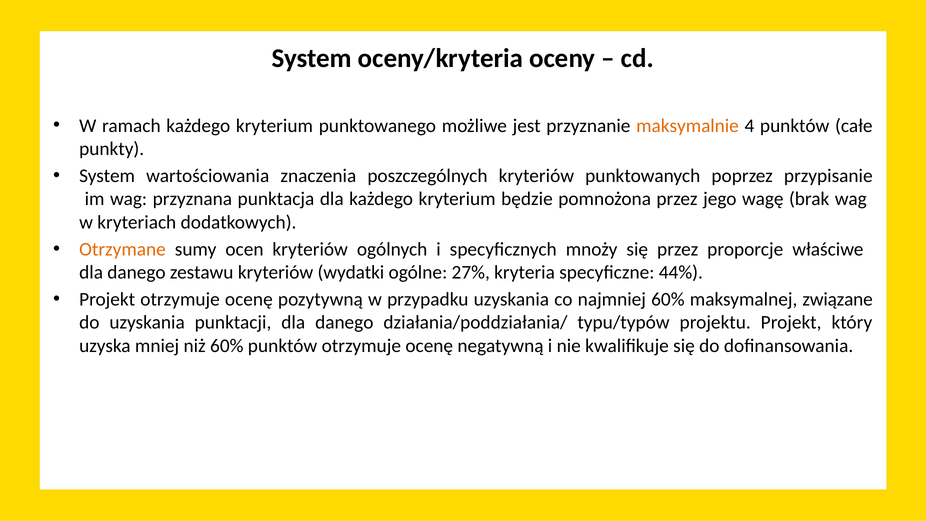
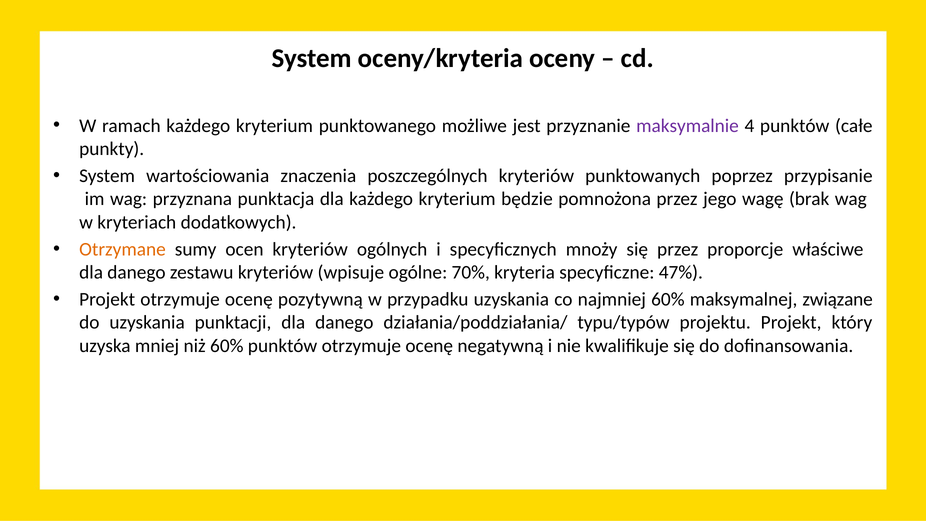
maksymalnie colour: orange -> purple
wydatki: wydatki -> wpisuje
27%: 27% -> 70%
44%: 44% -> 47%
